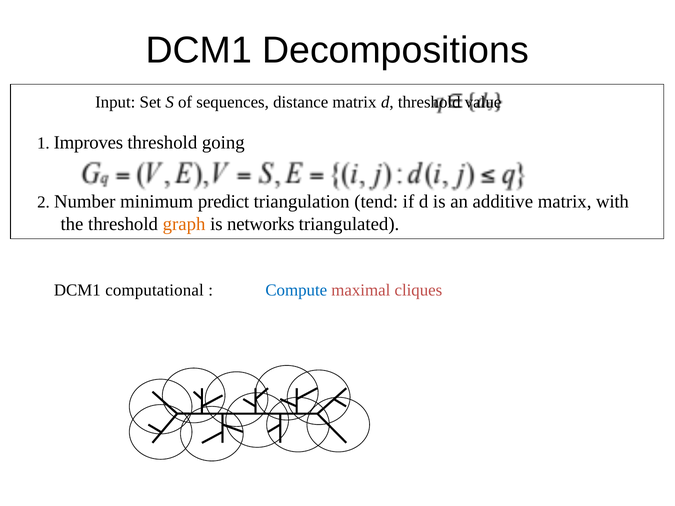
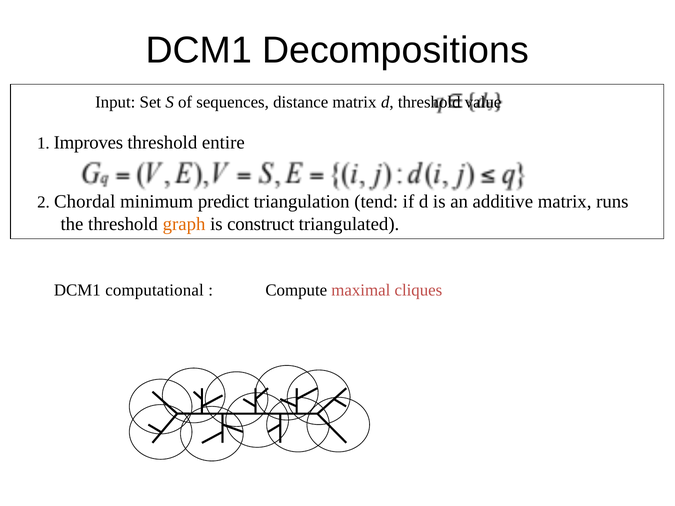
going: going -> entire
Number: Number -> Chordal
with: with -> runs
networks: networks -> construct
Compute colour: blue -> black
